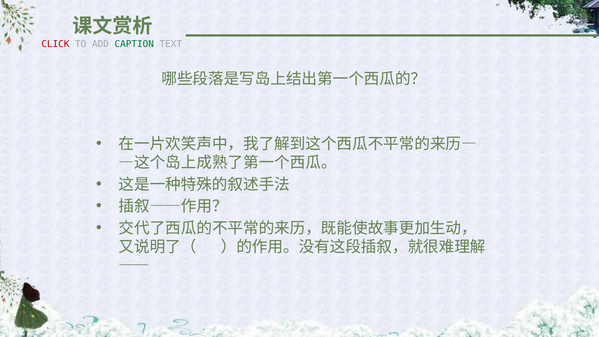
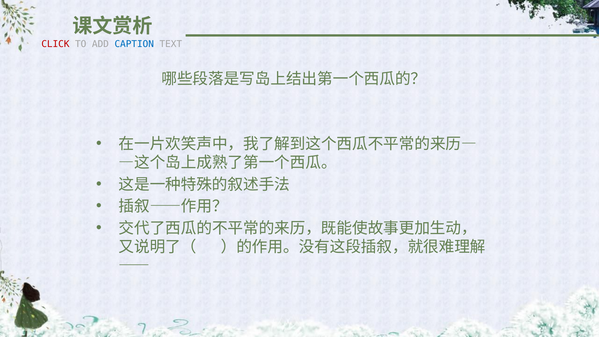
CAPTION colour: green -> blue
